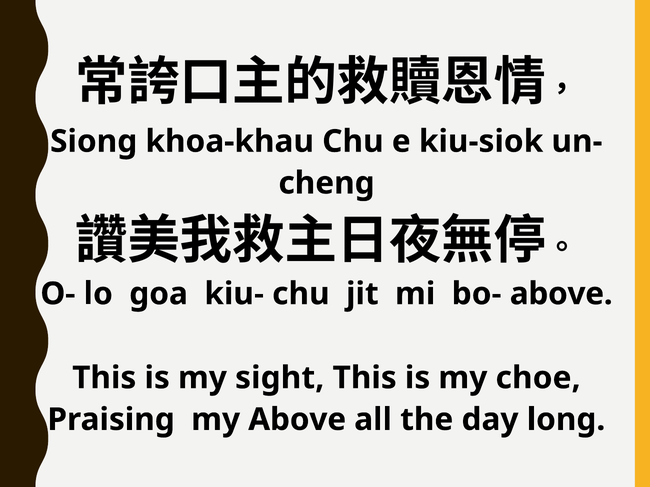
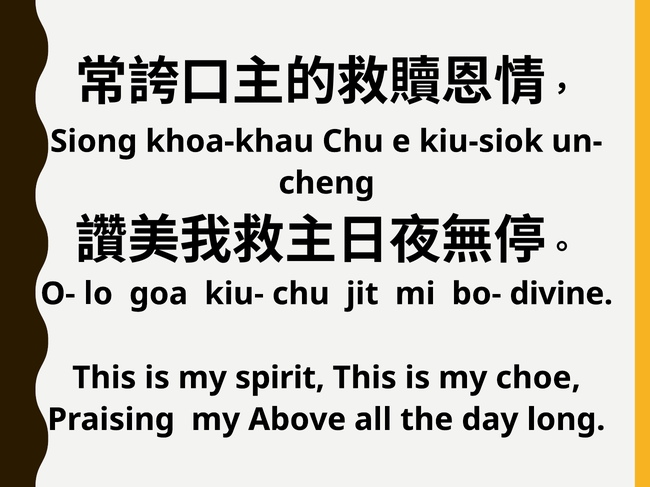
bo- above: above -> divine
sight: sight -> spirit
